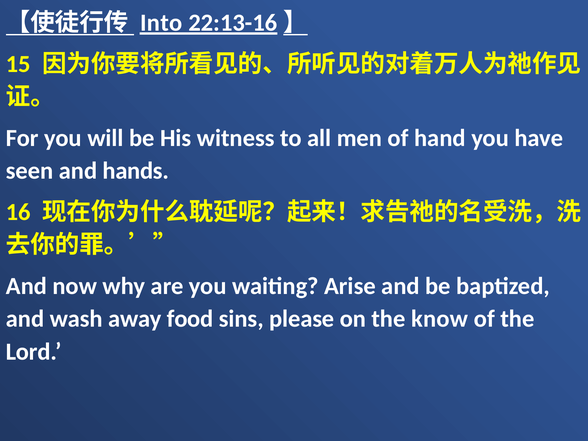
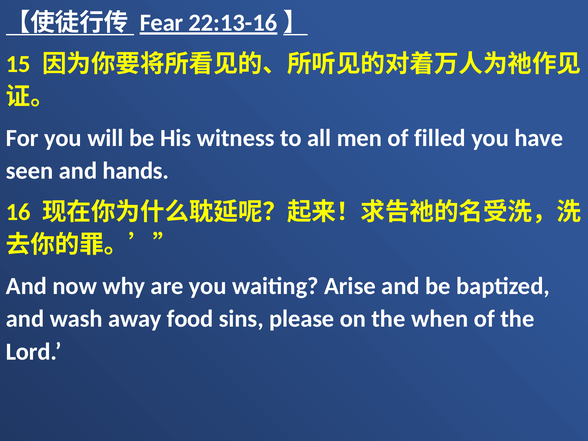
Into: Into -> Fear
hand: hand -> filled
know: know -> when
